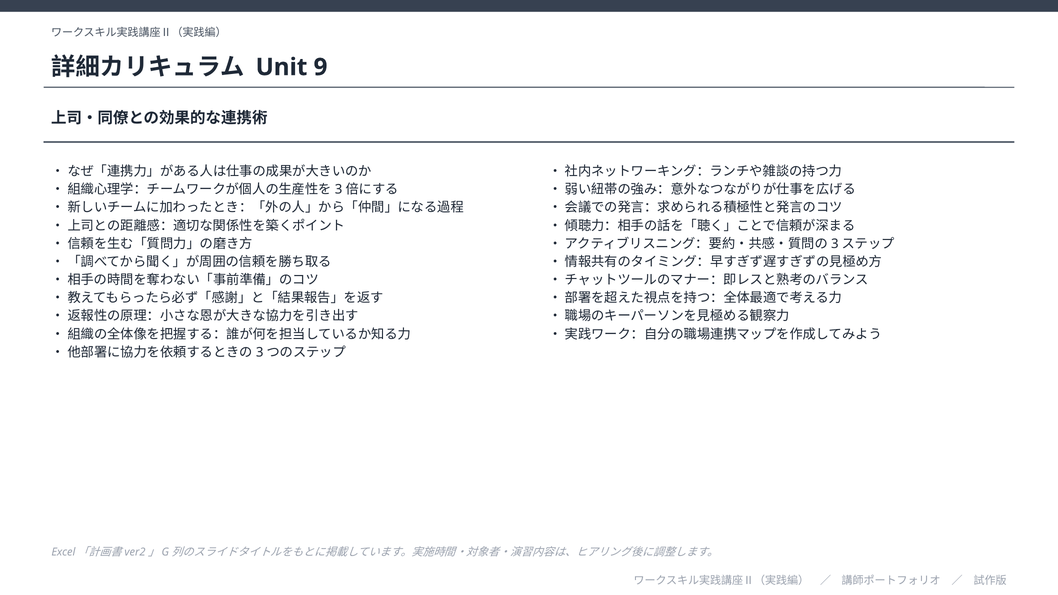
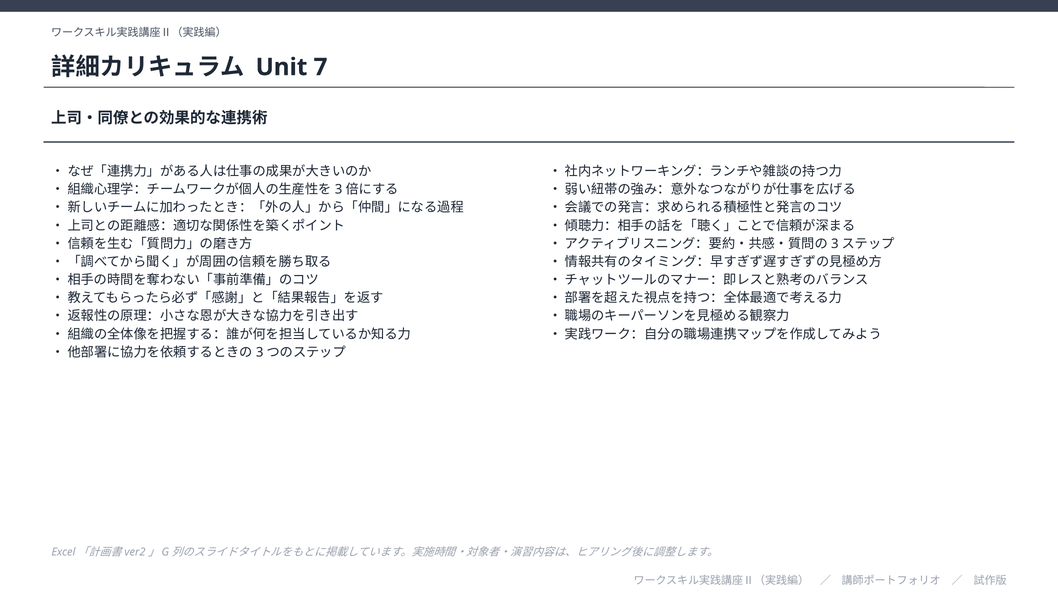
9: 9 -> 7
